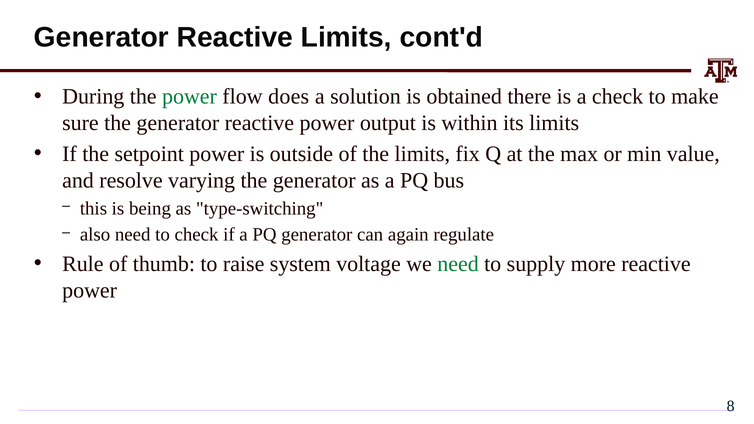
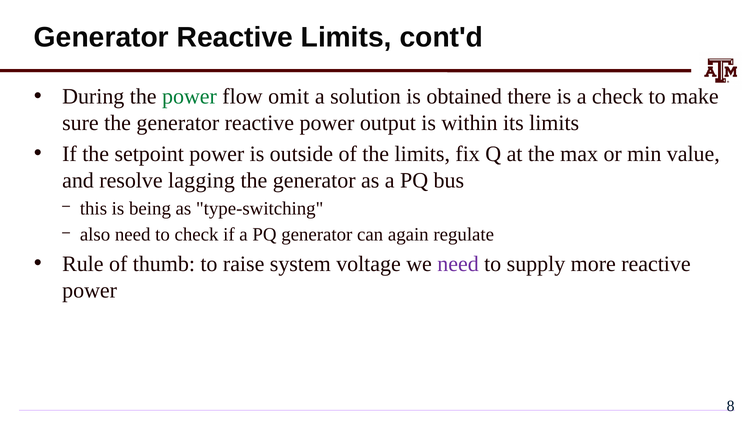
does: does -> omit
varying: varying -> lagging
need at (458, 264) colour: green -> purple
